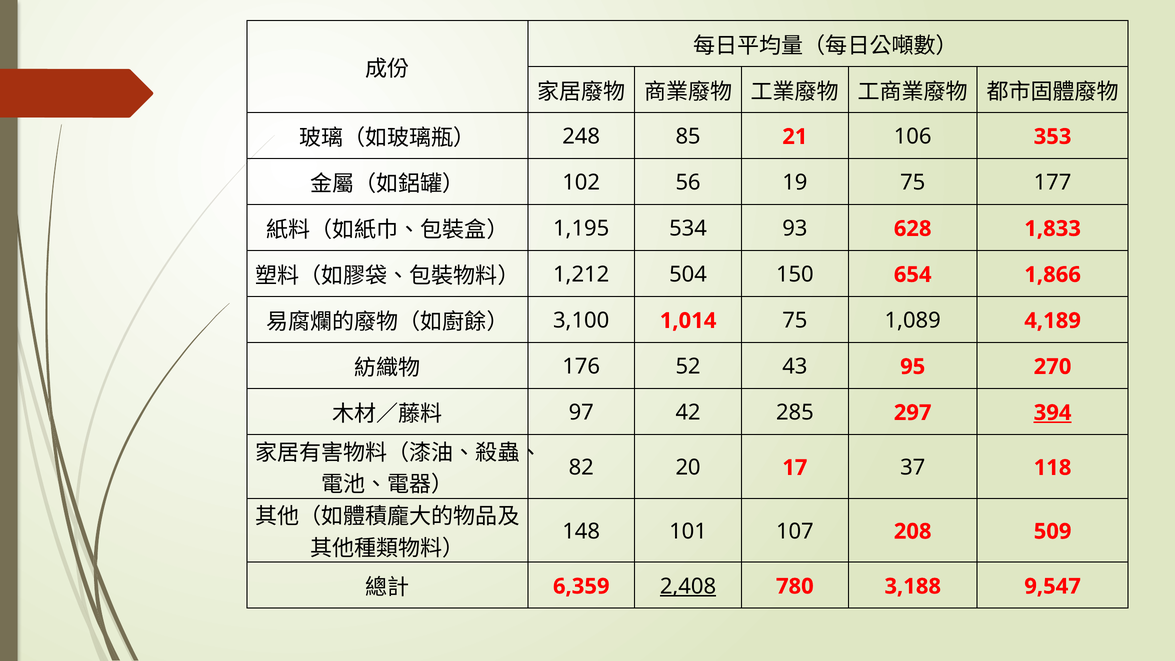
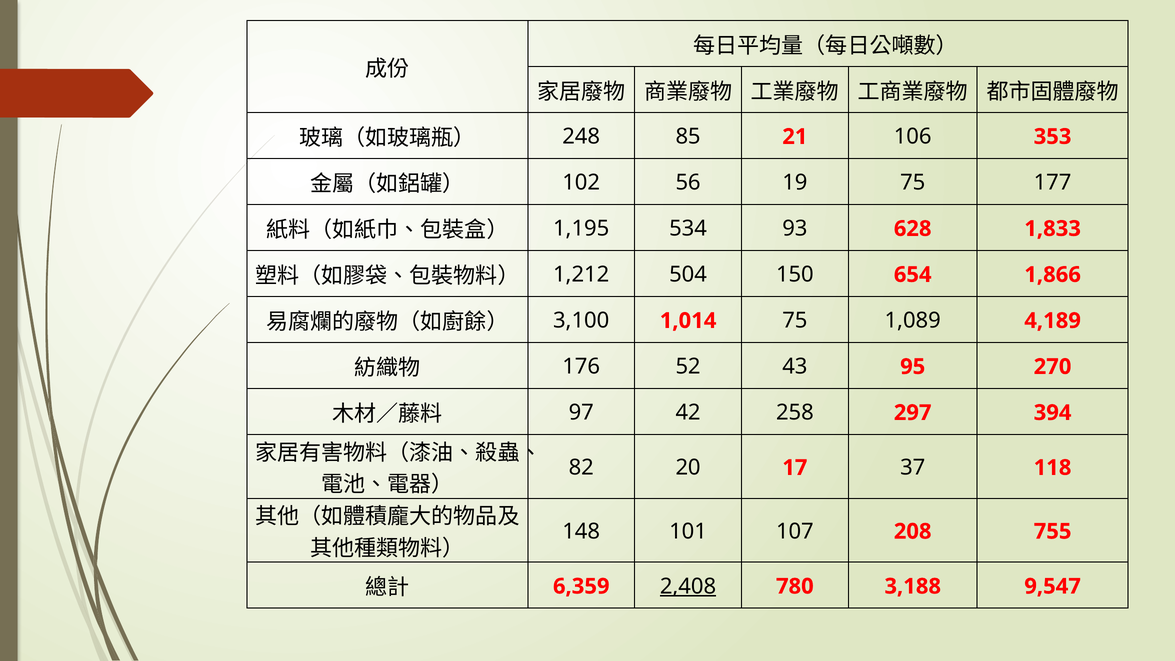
285: 285 -> 258
394 underline: present -> none
509: 509 -> 755
